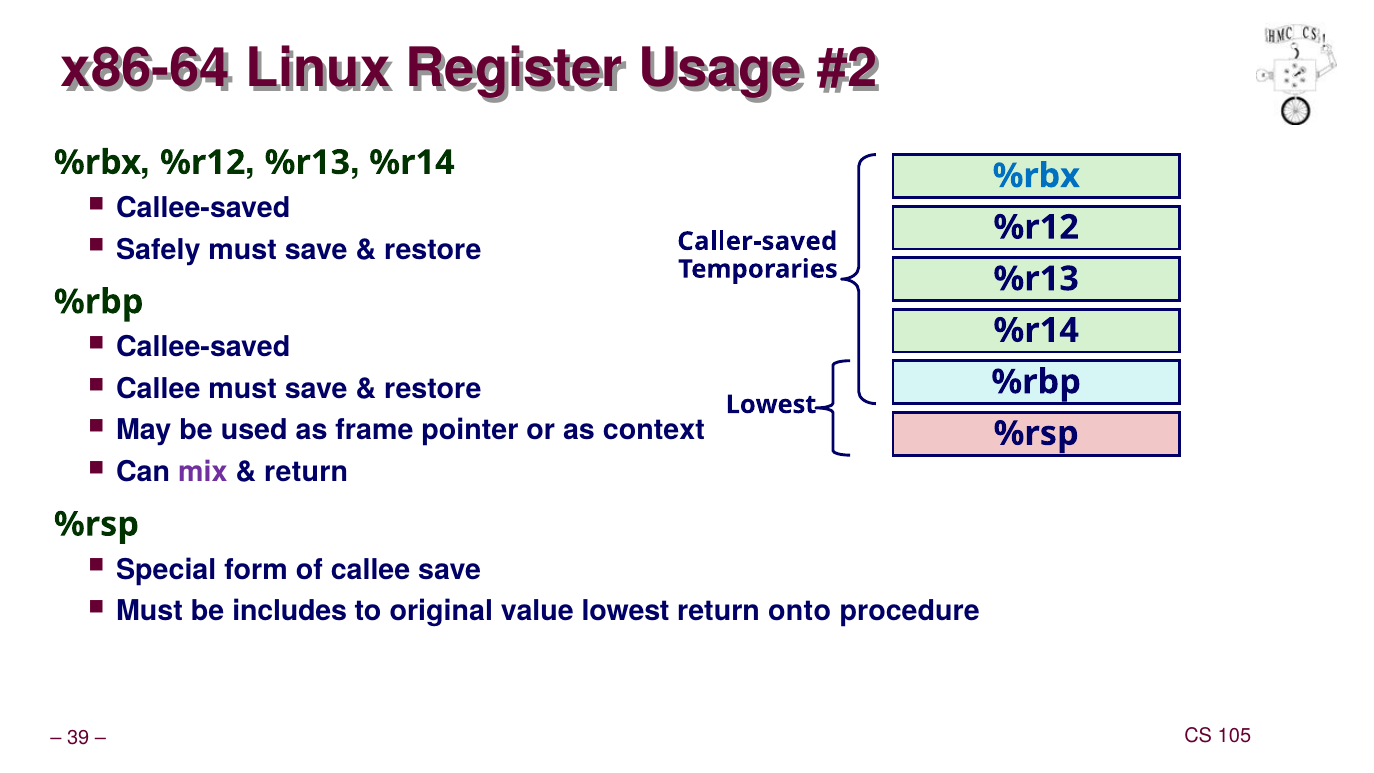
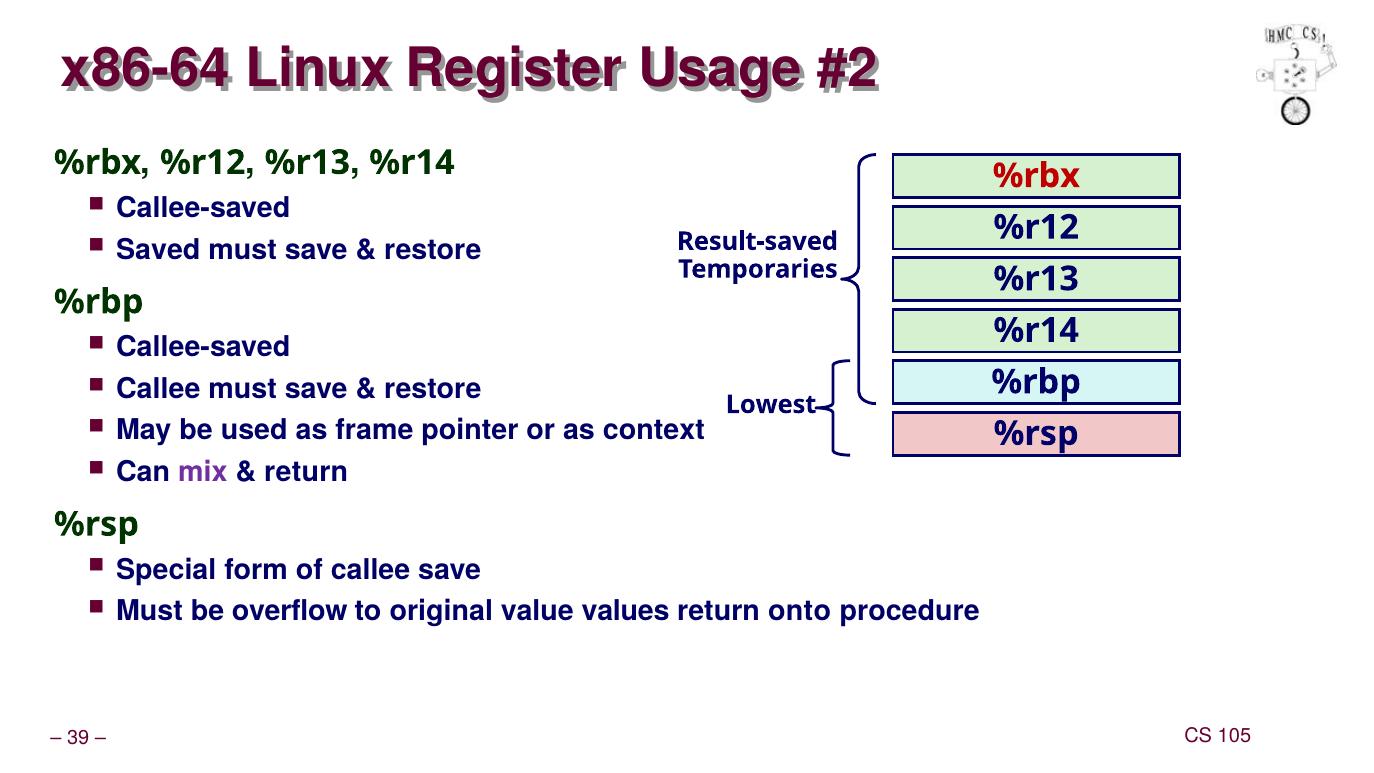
%rbx at (1036, 176) colour: blue -> red
Caller-saved: Caller-saved -> Result-saved
Safely: Safely -> Saved
includes: includes -> overflow
value lowest: lowest -> values
